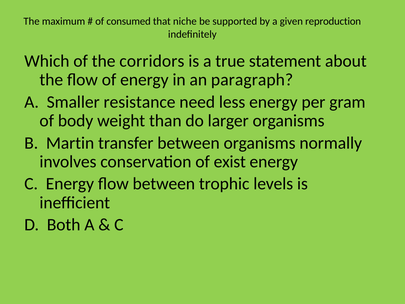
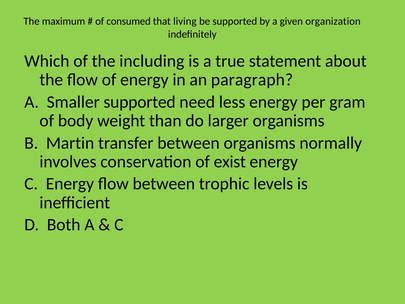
niche: niche -> living
reproduction: reproduction -> organization
corridors: corridors -> including
Smaller resistance: resistance -> supported
